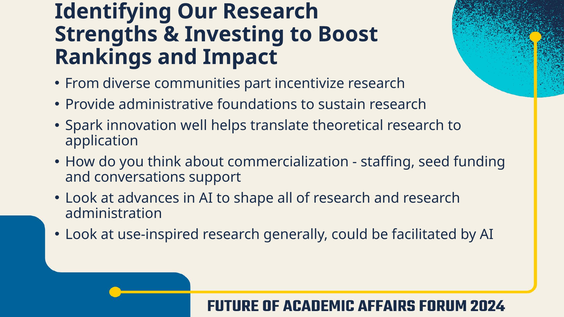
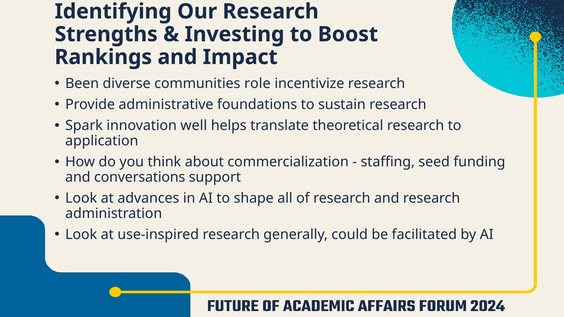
From: From -> Been
part: part -> role
